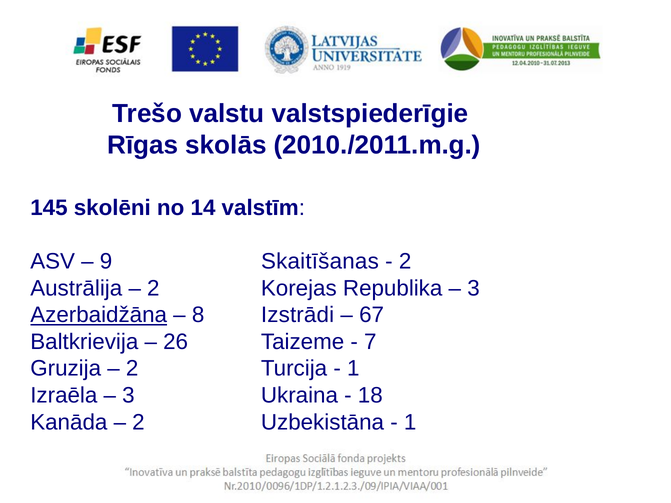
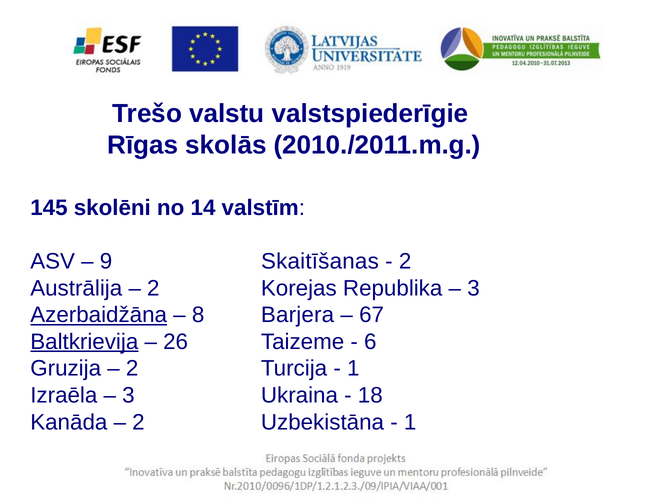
Izstrādi: Izstrādi -> Barjera
Baltkrievija underline: none -> present
7: 7 -> 6
